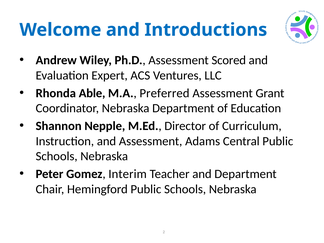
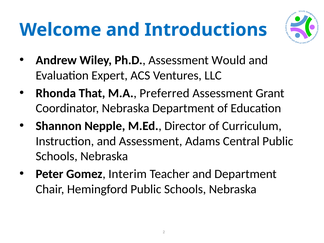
Scored: Scored -> Would
Able: Able -> That
